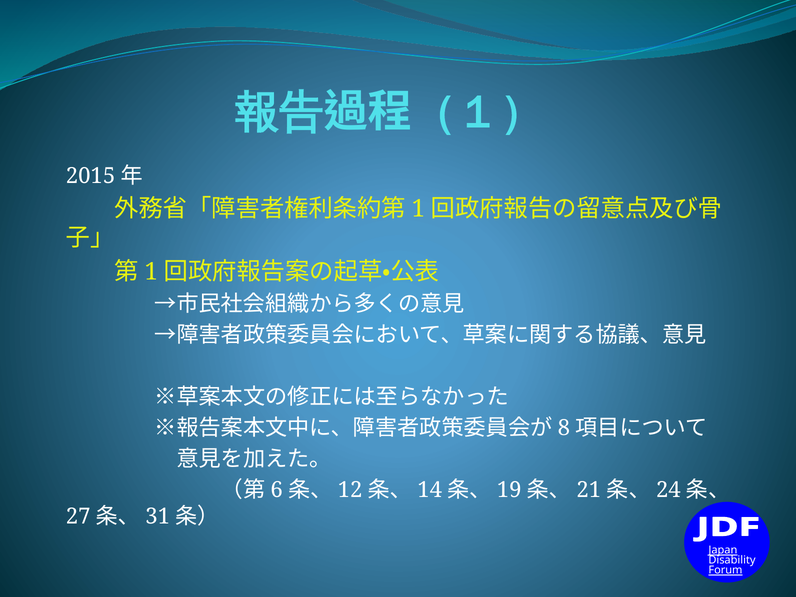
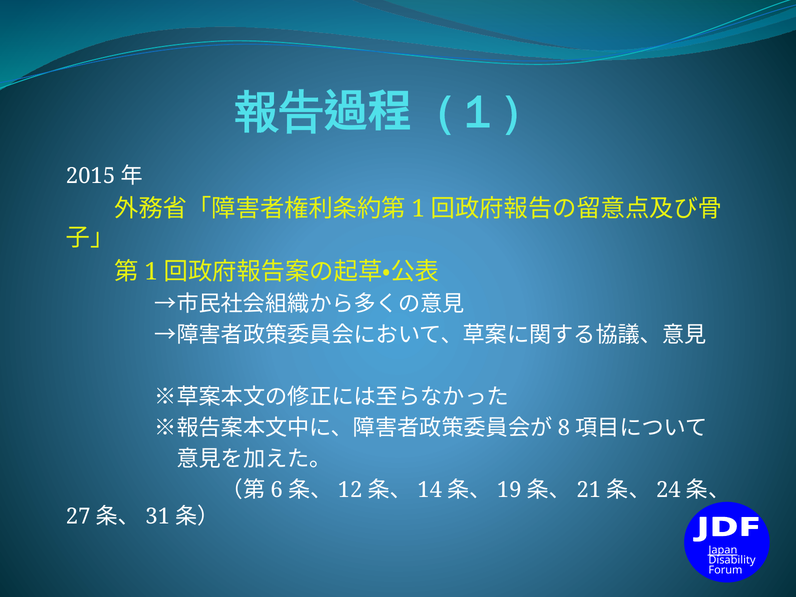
Forum underline: present -> none
